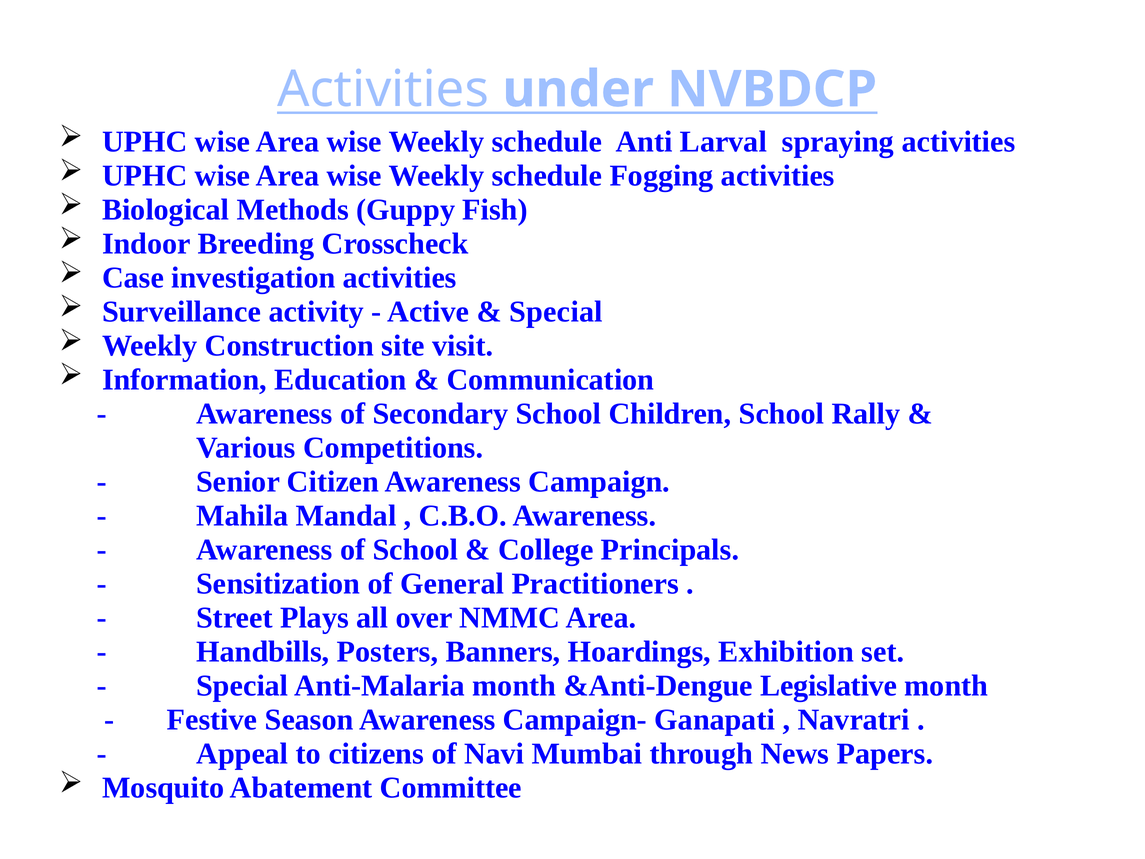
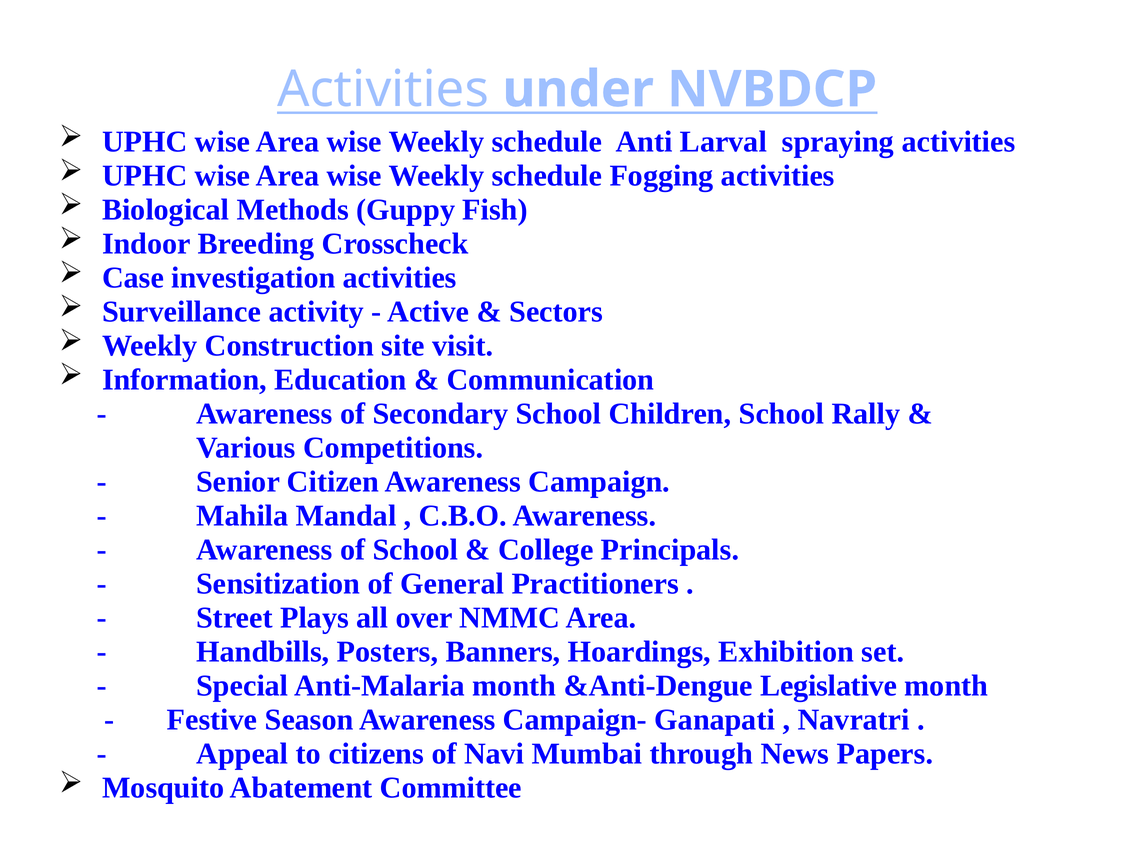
Special at (556, 312): Special -> Sectors
